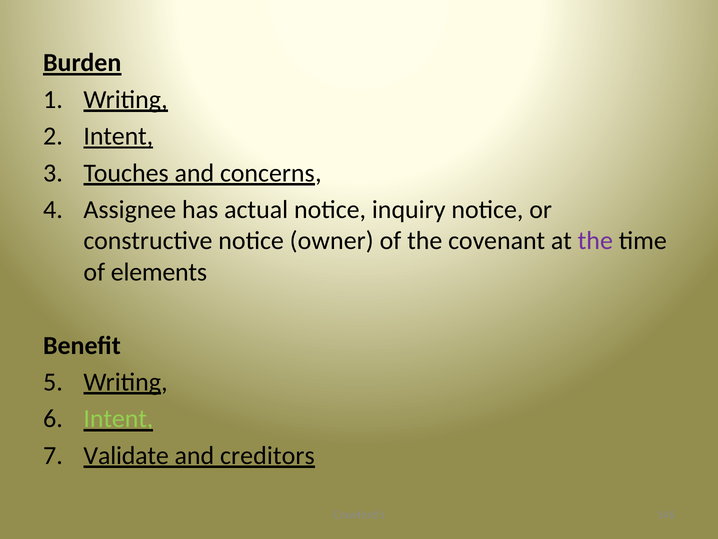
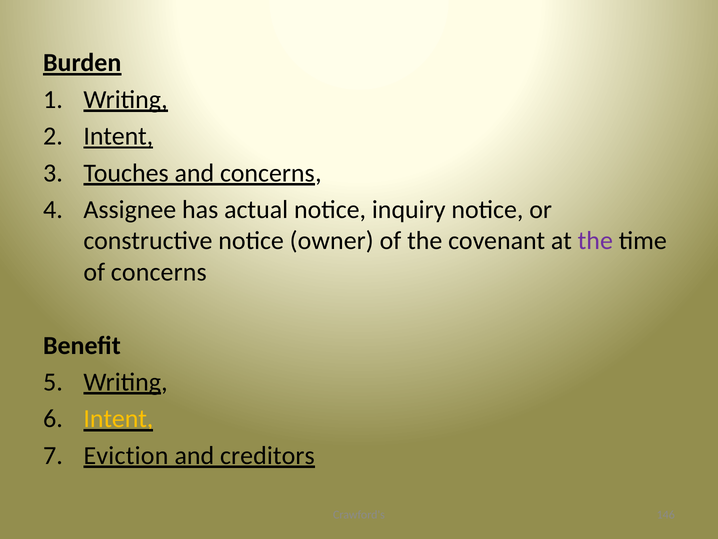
of elements: elements -> concerns
Intent at (118, 419) colour: light green -> yellow
Validate: Validate -> Eviction
